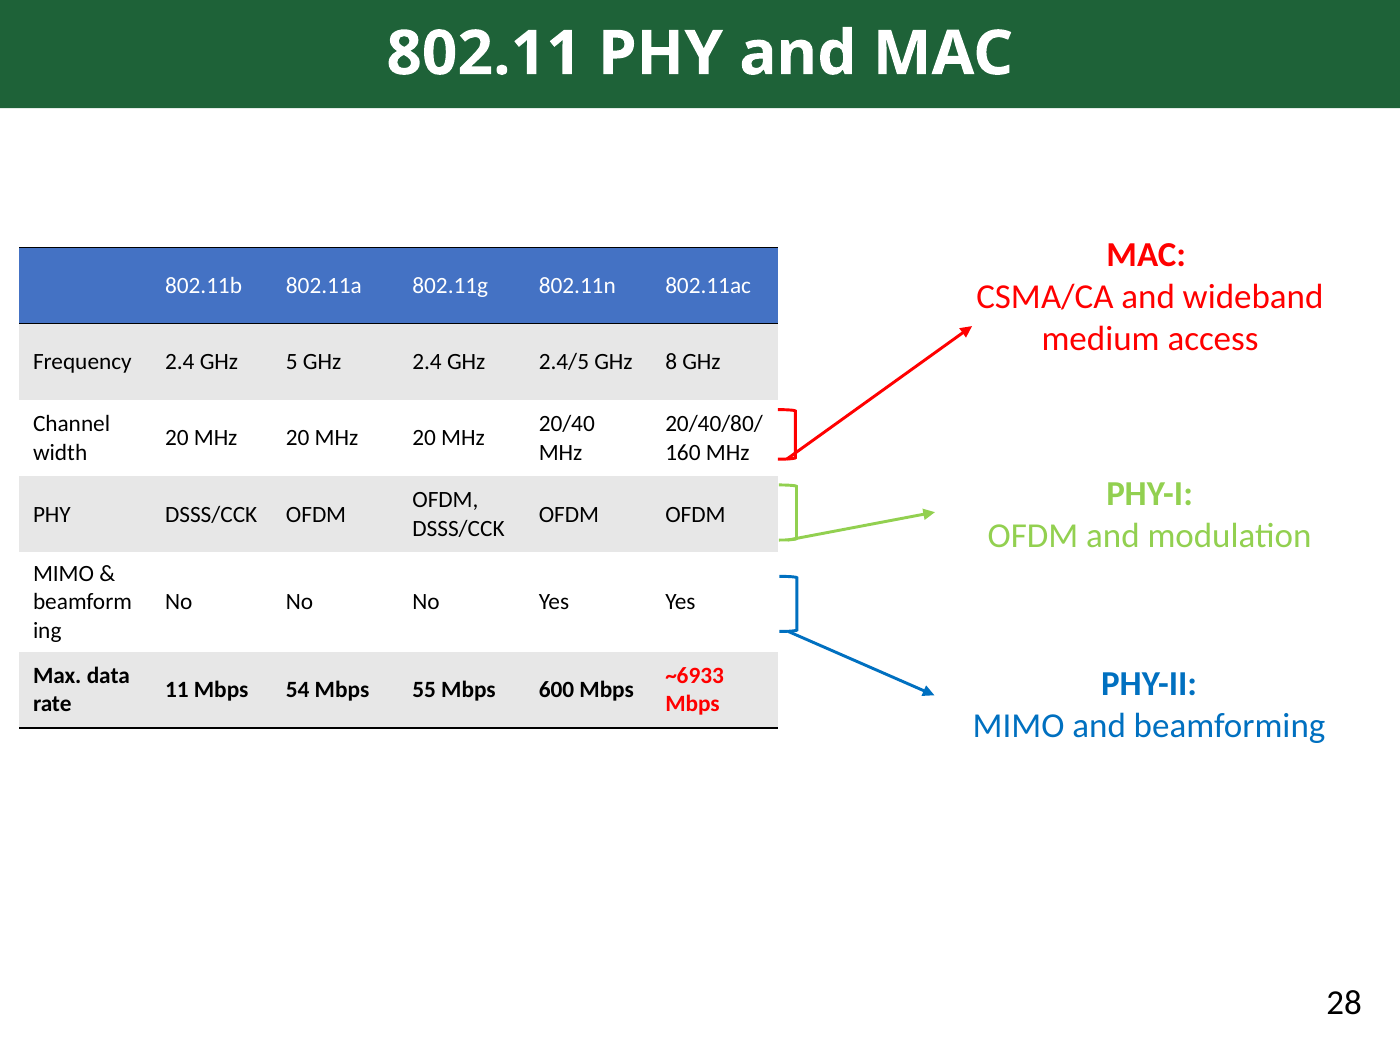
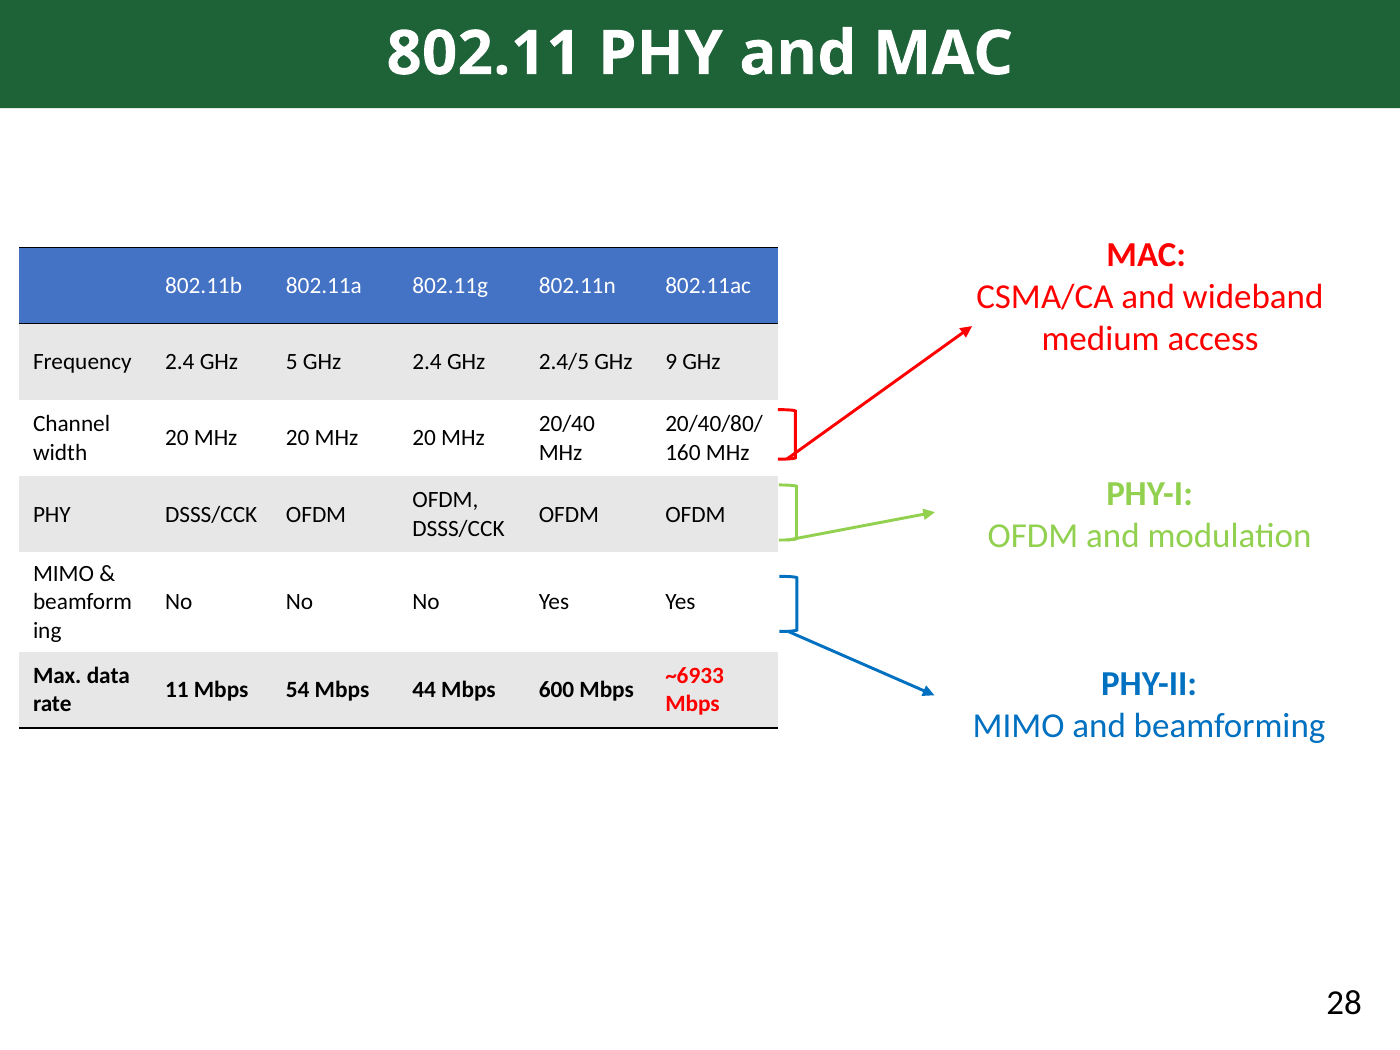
8: 8 -> 9
55: 55 -> 44
